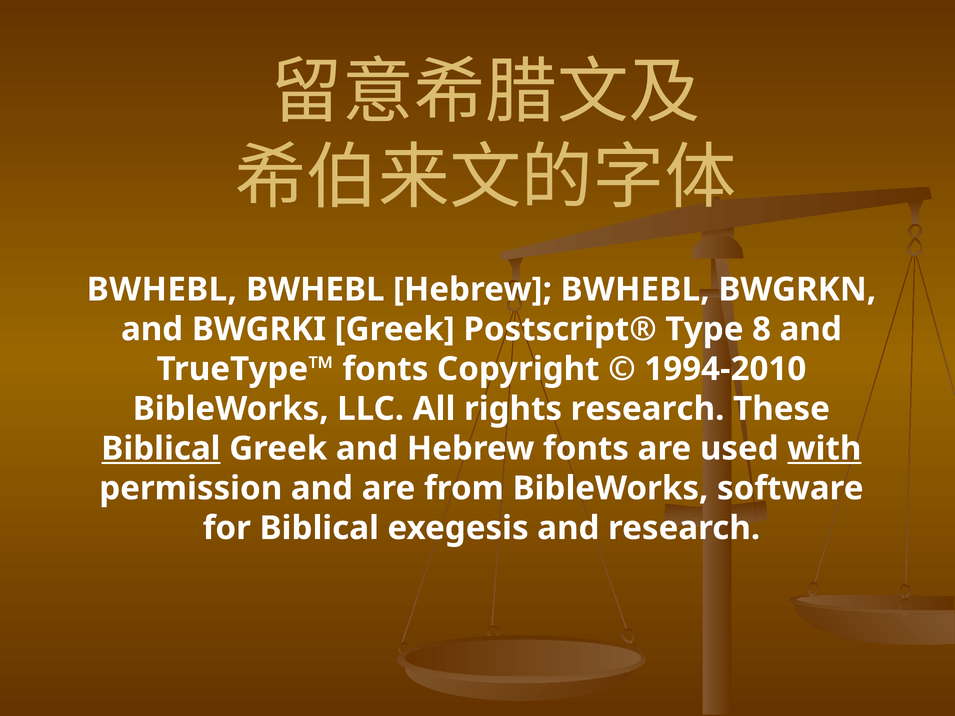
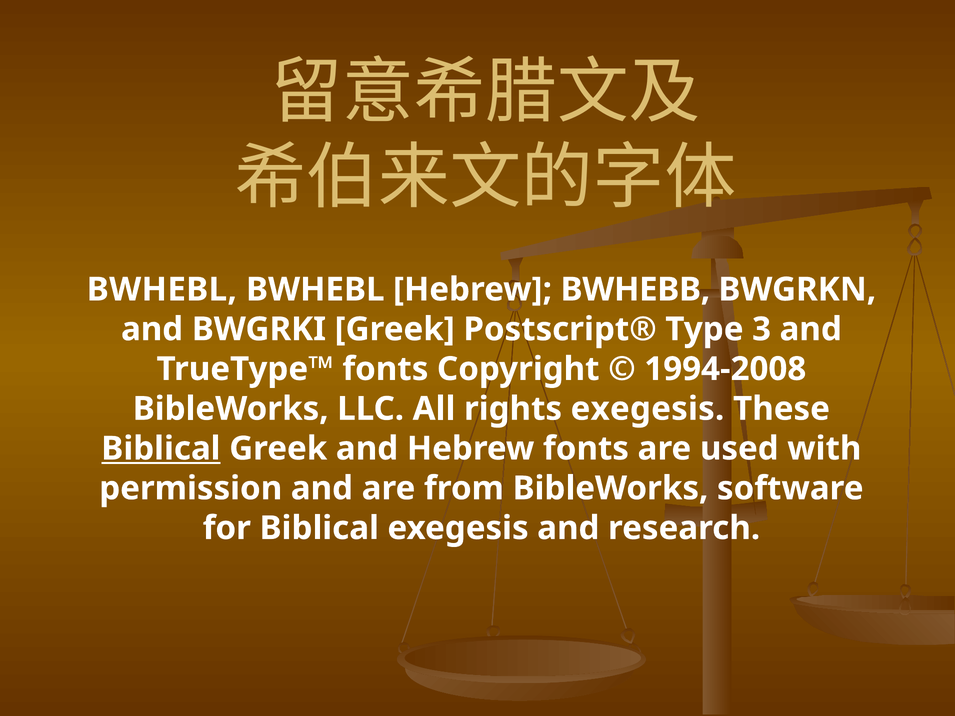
Hebrew BWHEBL: BWHEBL -> BWHEBB
8: 8 -> 3
1994-2010: 1994-2010 -> 1994-2008
rights research: research -> exegesis
with underline: present -> none
